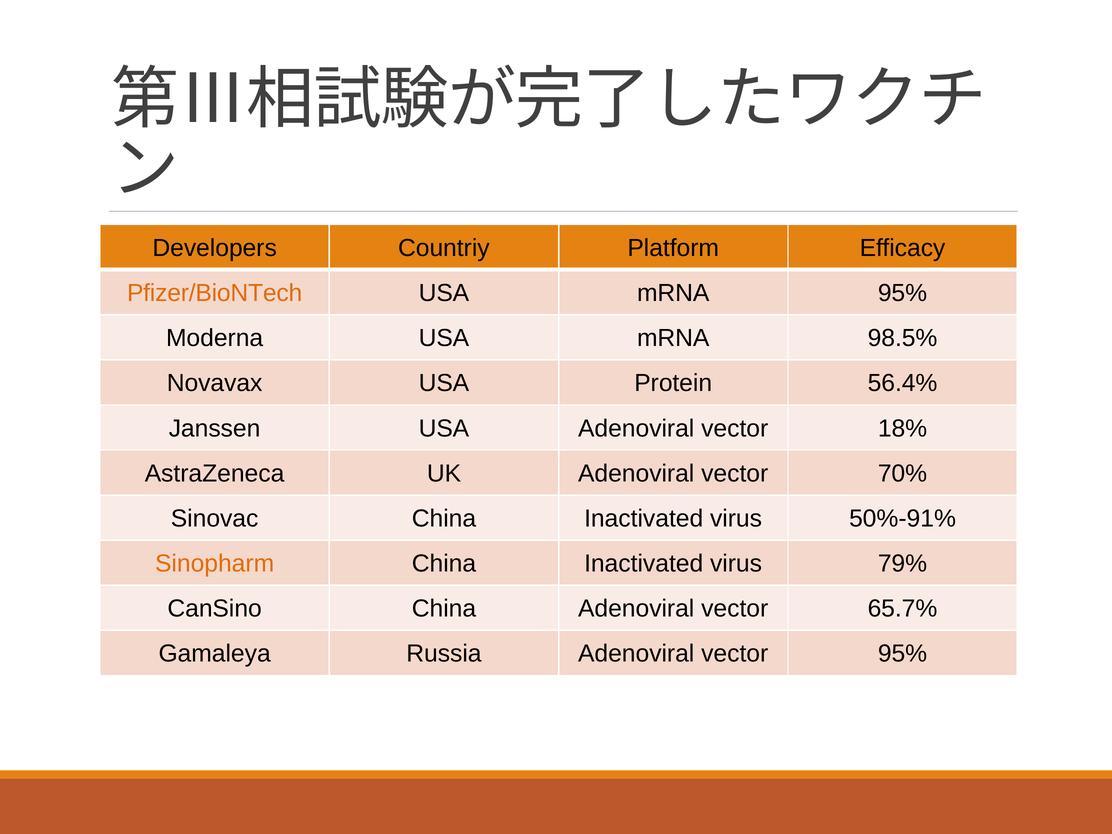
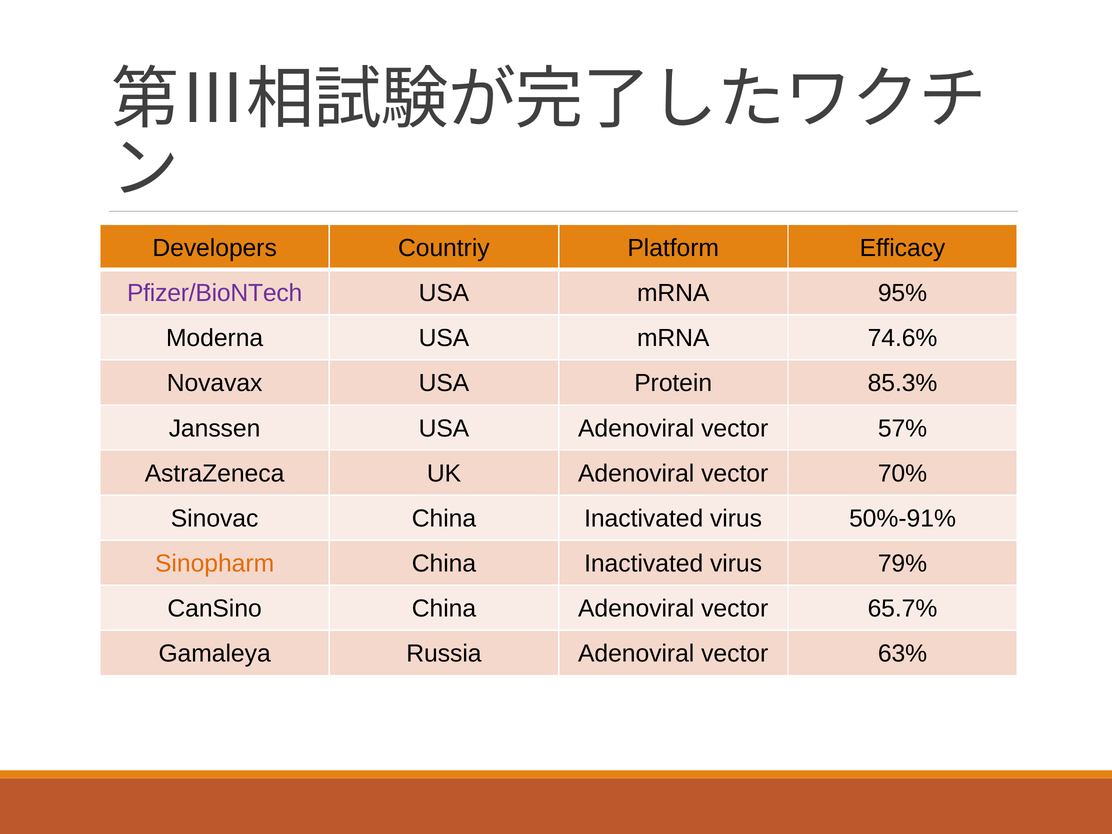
Pfizer/BioNTech colour: orange -> purple
98.5%: 98.5% -> 74.6%
56.4%: 56.4% -> 85.3%
18%: 18% -> 57%
vector 95%: 95% -> 63%
